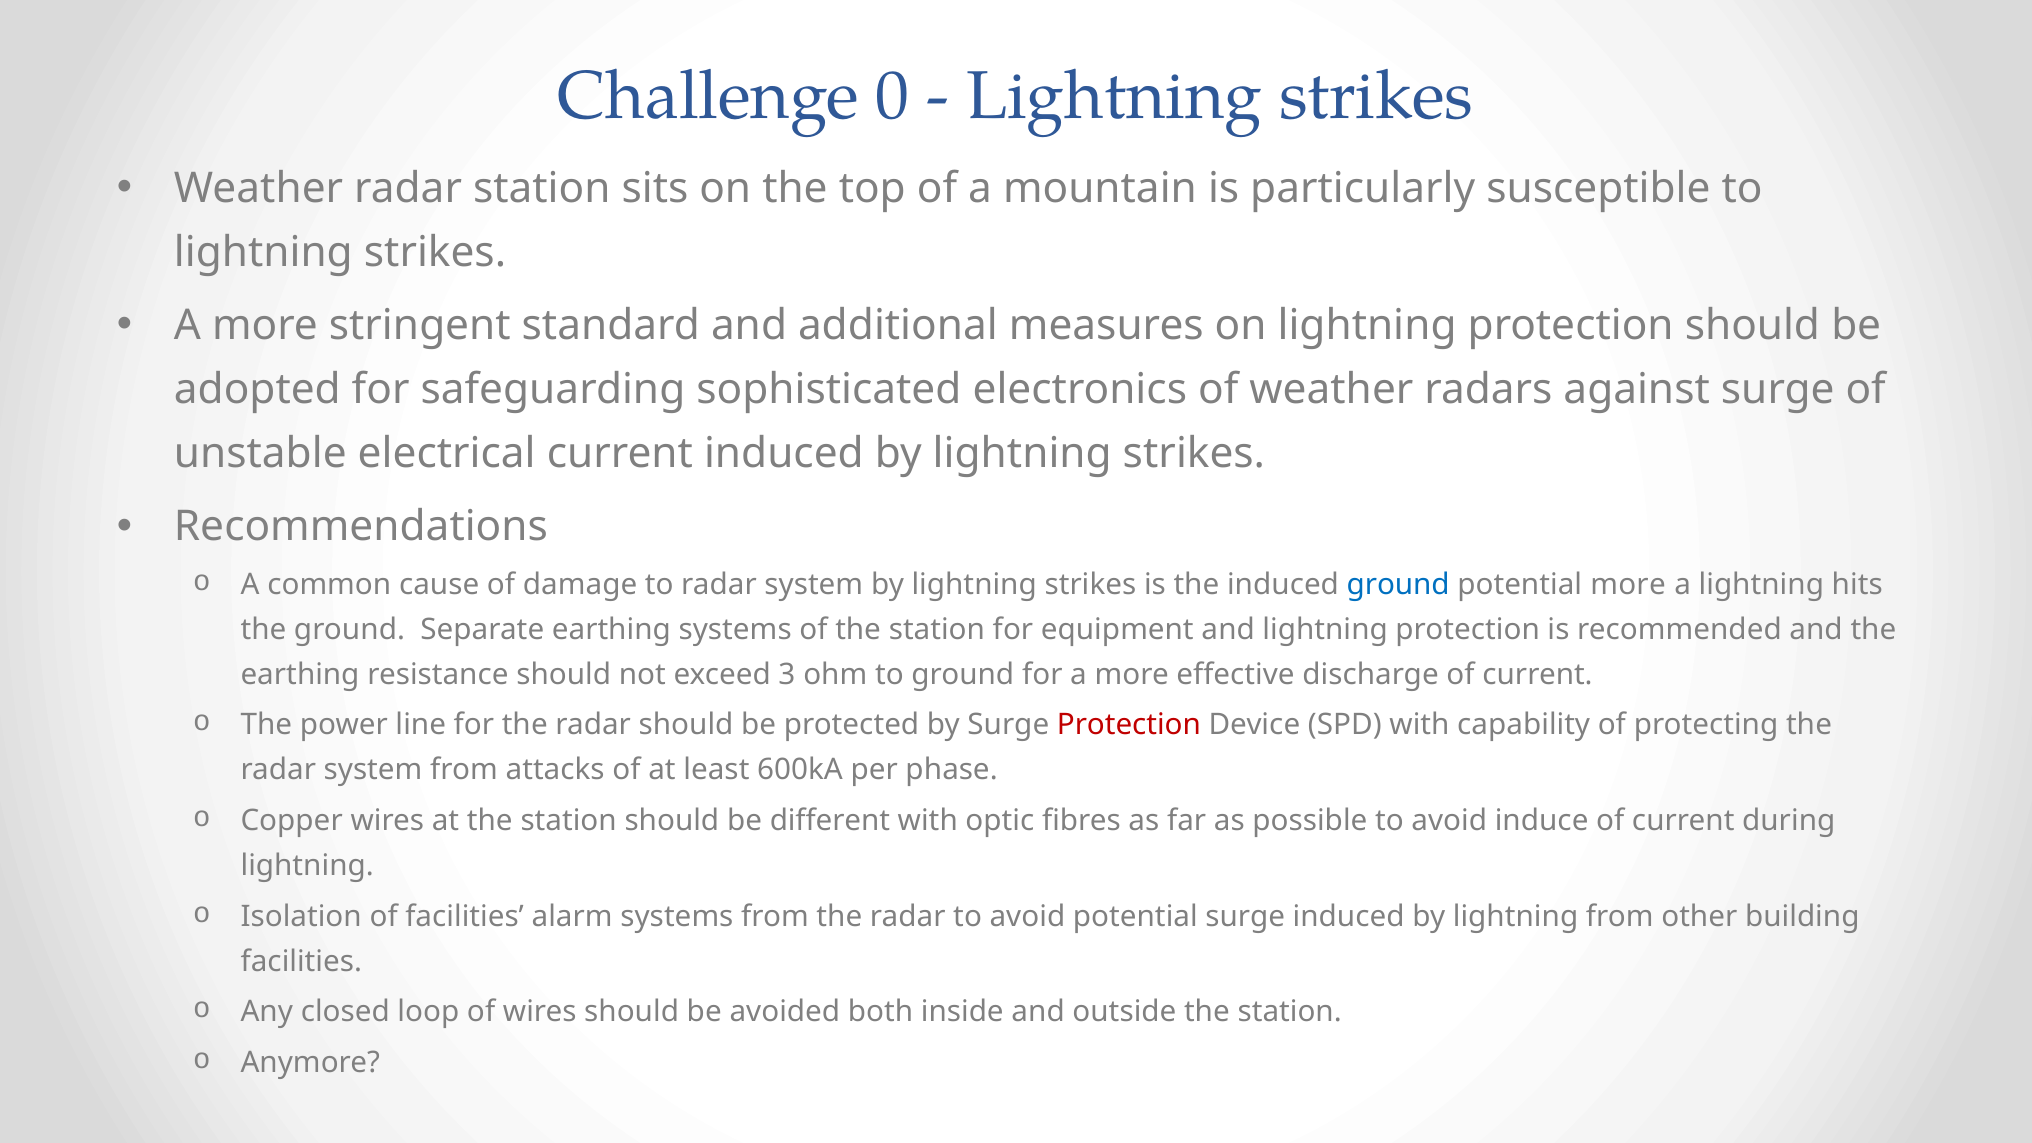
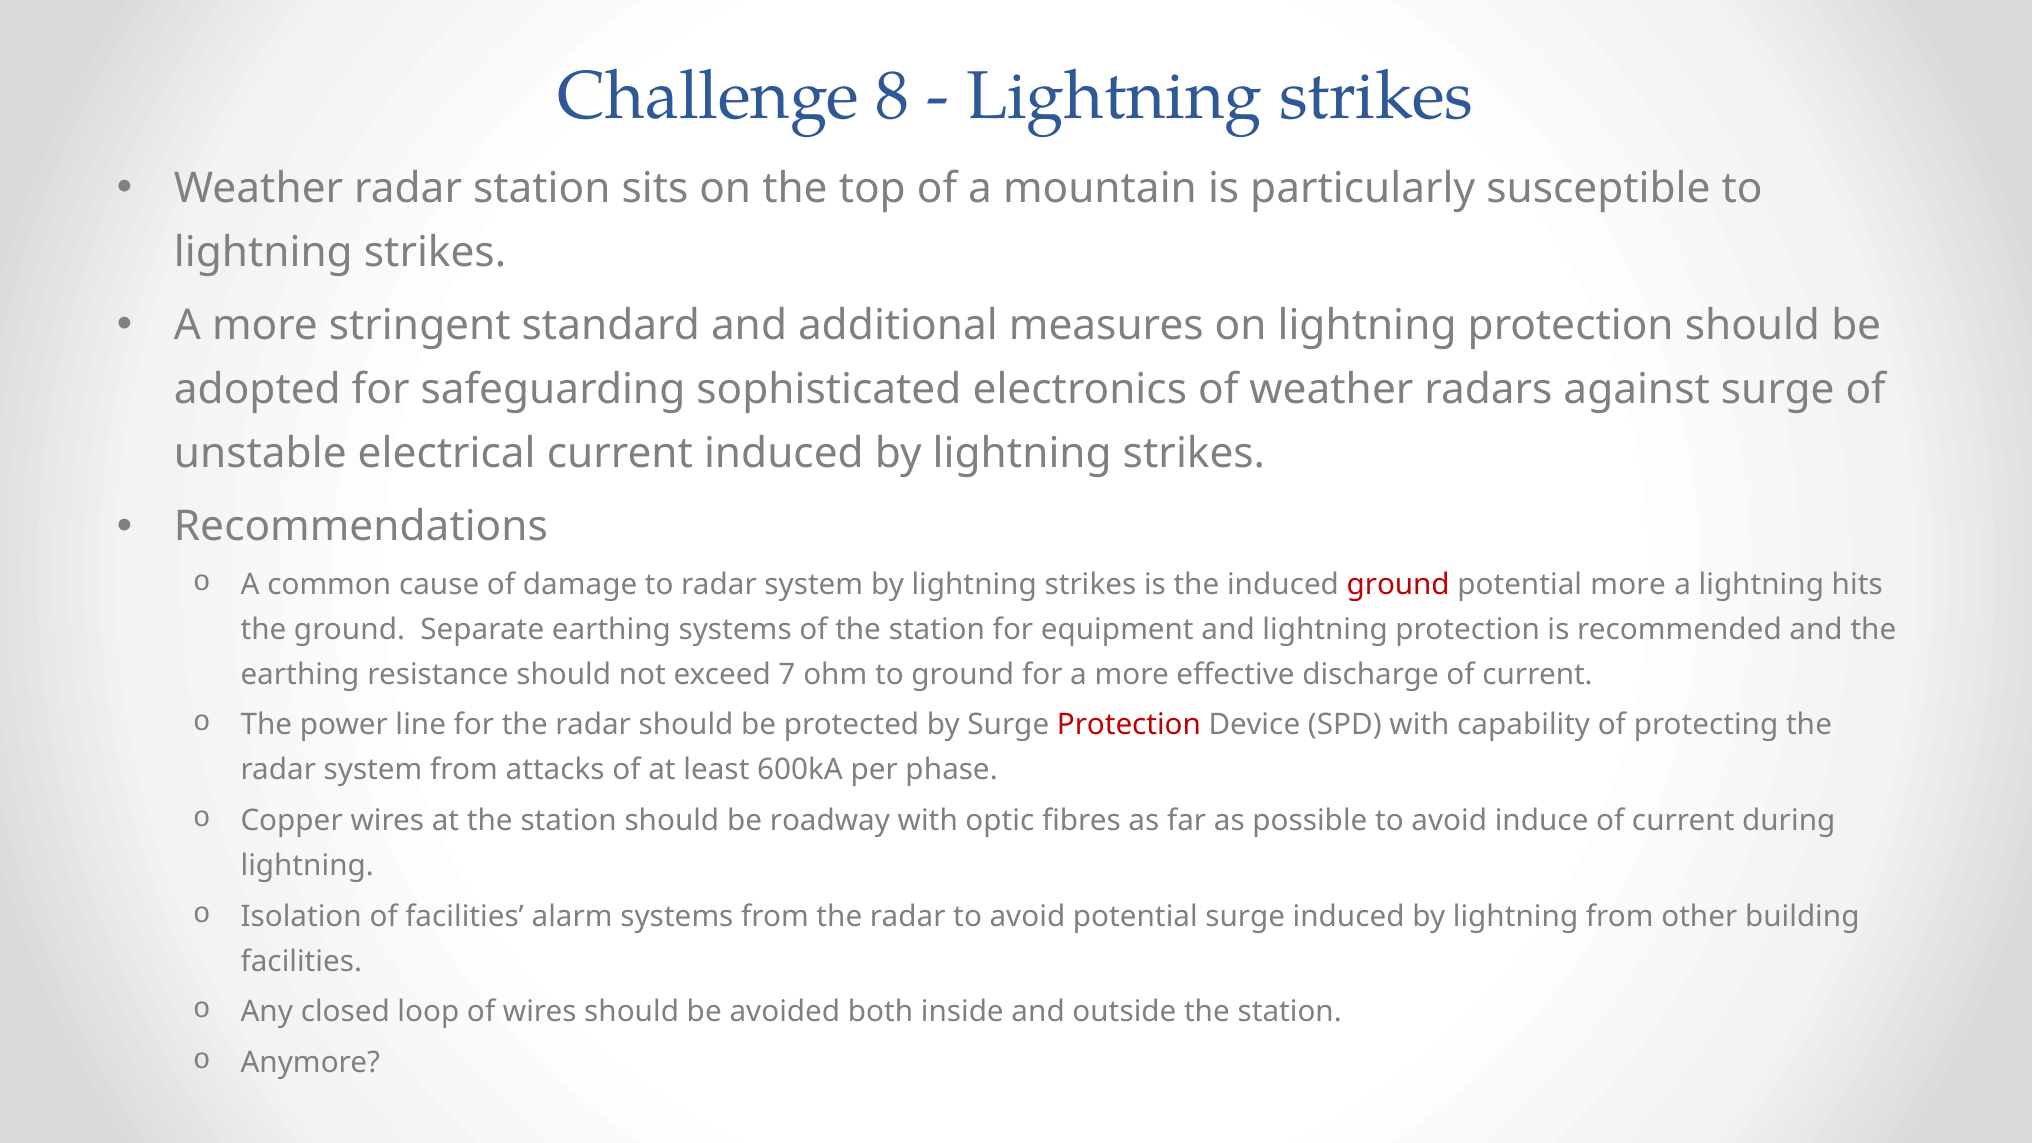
0: 0 -> 8
ground at (1398, 585) colour: blue -> red
3: 3 -> 7
different: different -> roadway
